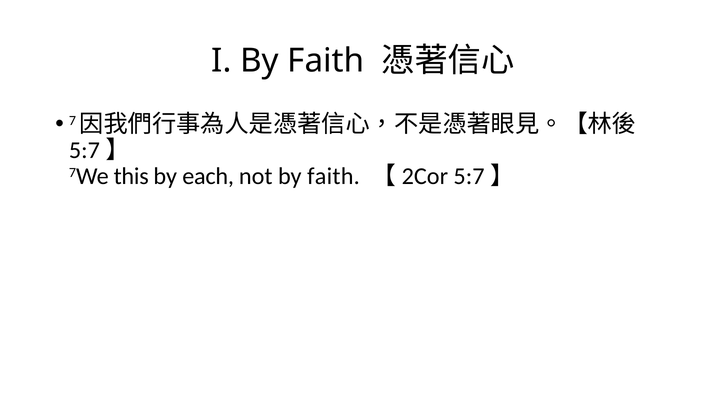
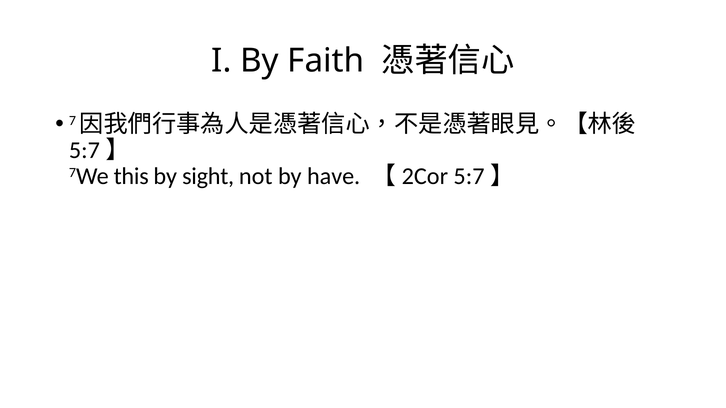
each: each -> sight
not by faith: faith -> have
